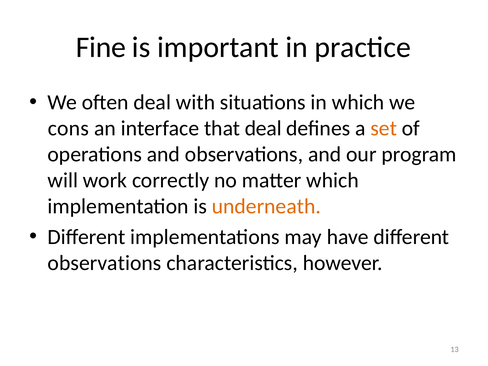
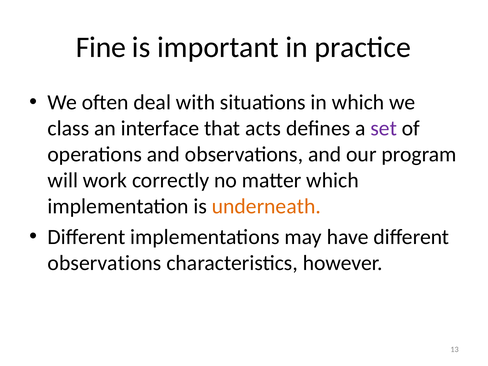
cons: cons -> class
that deal: deal -> acts
set colour: orange -> purple
